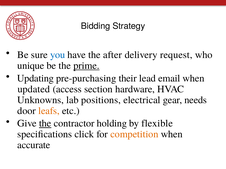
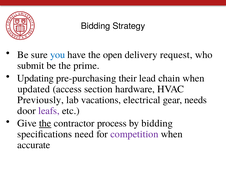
after: after -> open
unique: unique -> submit
prime underline: present -> none
email: email -> chain
Unknowns: Unknowns -> Previously
positions: positions -> vacations
leafs colour: orange -> purple
holding: holding -> process
by flexible: flexible -> bidding
click: click -> need
competition colour: orange -> purple
